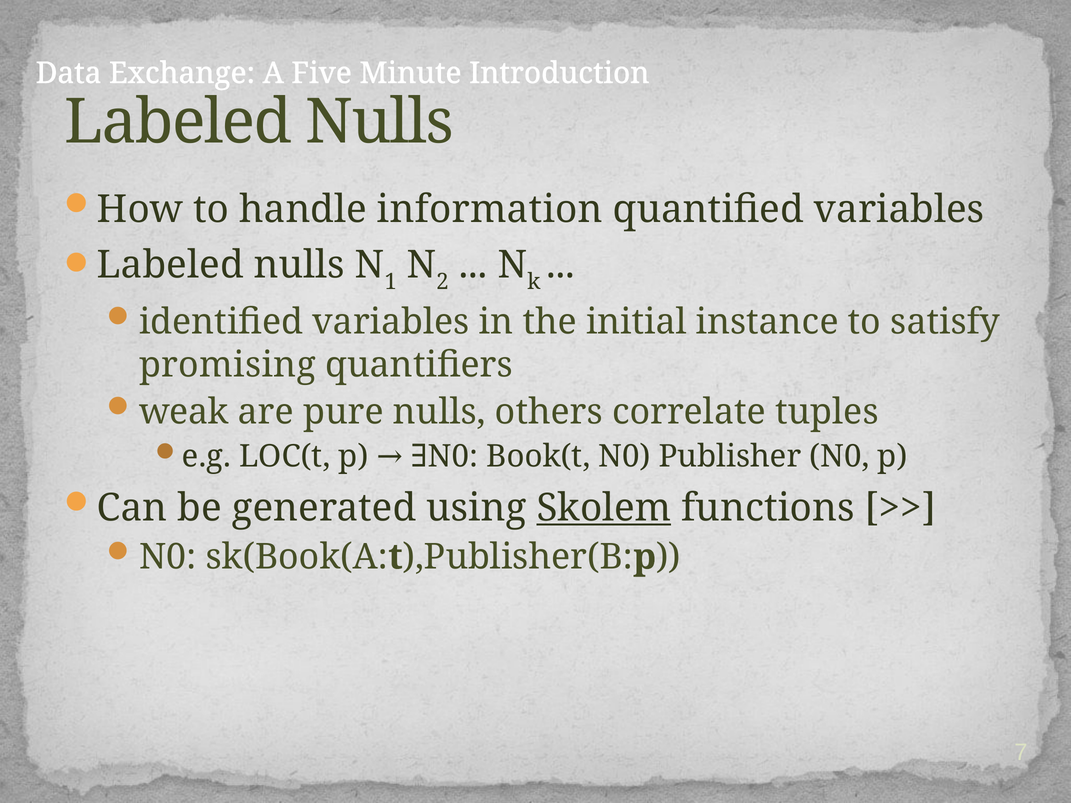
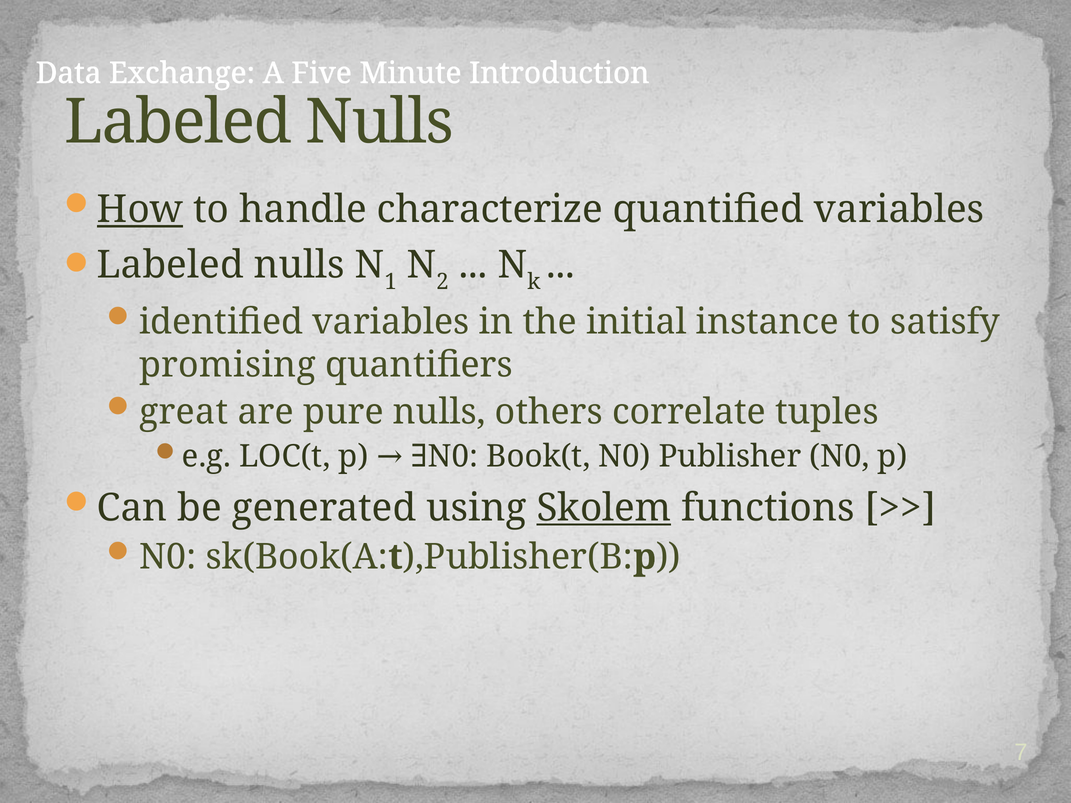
How underline: none -> present
information: information -> characterize
weak: weak -> great
